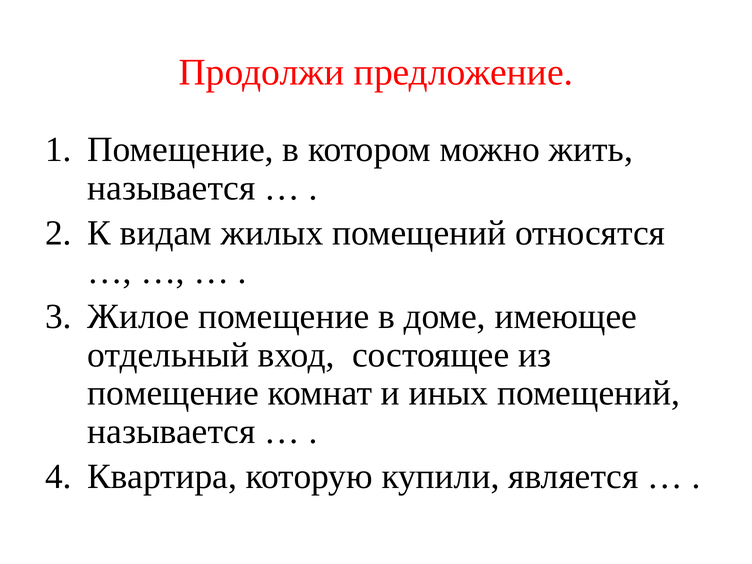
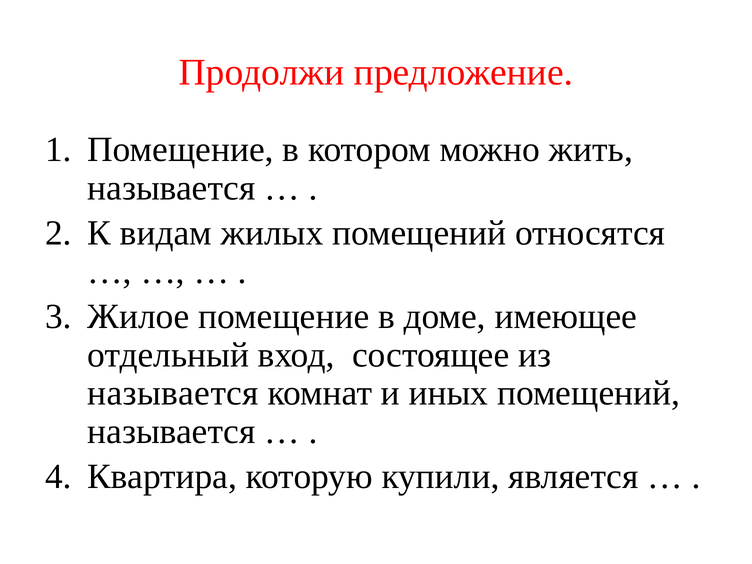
помещение at (173, 393): помещение -> называется
